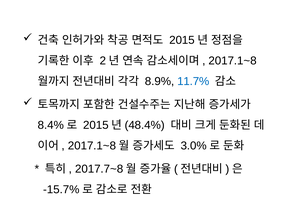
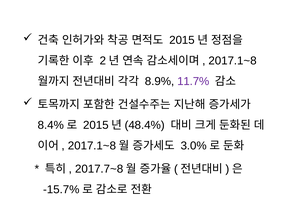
11.7% colour: blue -> purple
